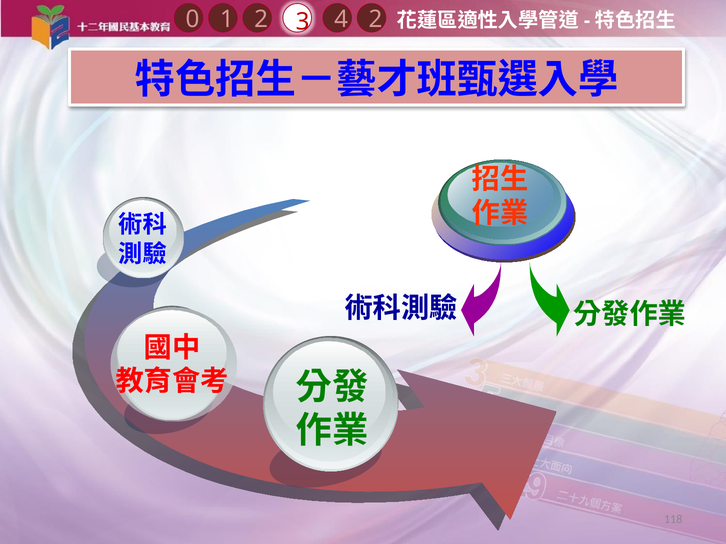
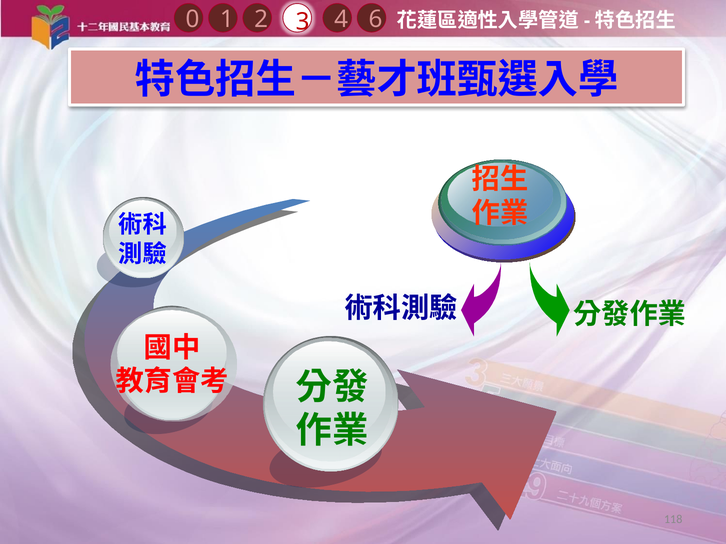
4 2: 2 -> 6
